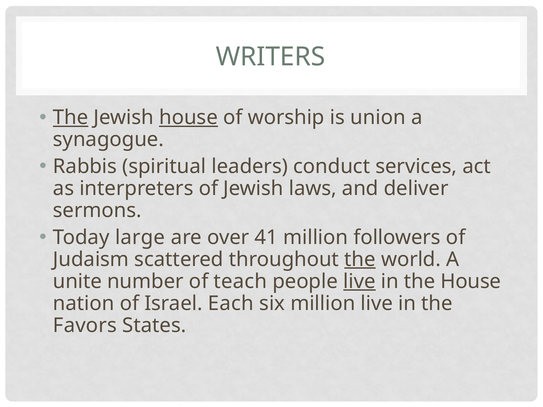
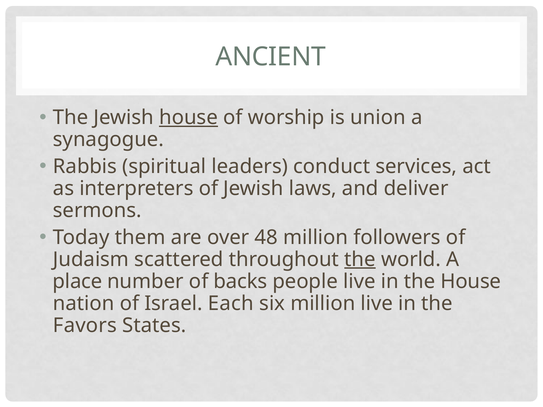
WRITERS: WRITERS -> ANCIENT
The at (71, 118) underline: present -> none
large: large -> them
41: 41 -> 48
unite: unite -> place
teach: teach -> backs
live at (359, 281) underline: present -> none
